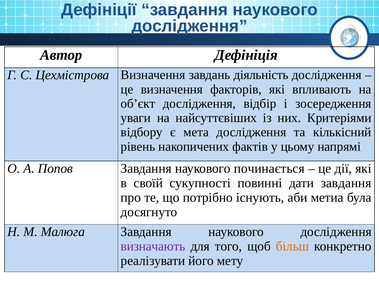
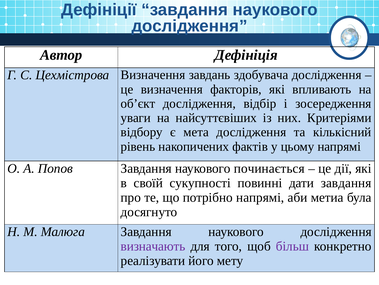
діяльність: діяльність -> здобувача
потрібно існують: існують -> напрямі
більш colour: orange -> purple
